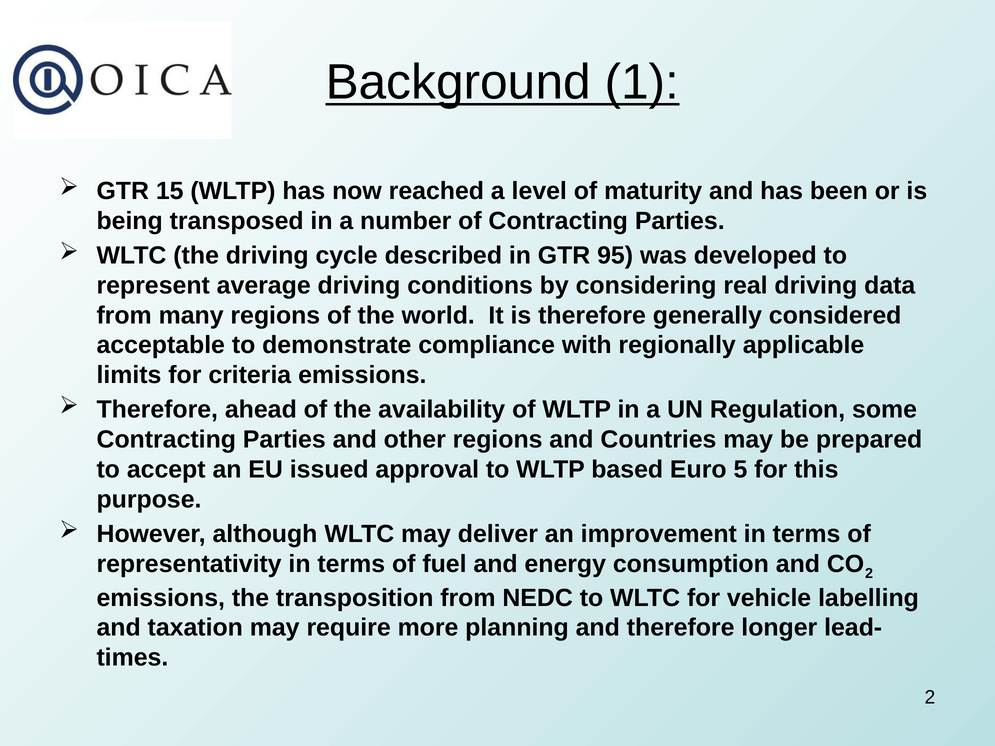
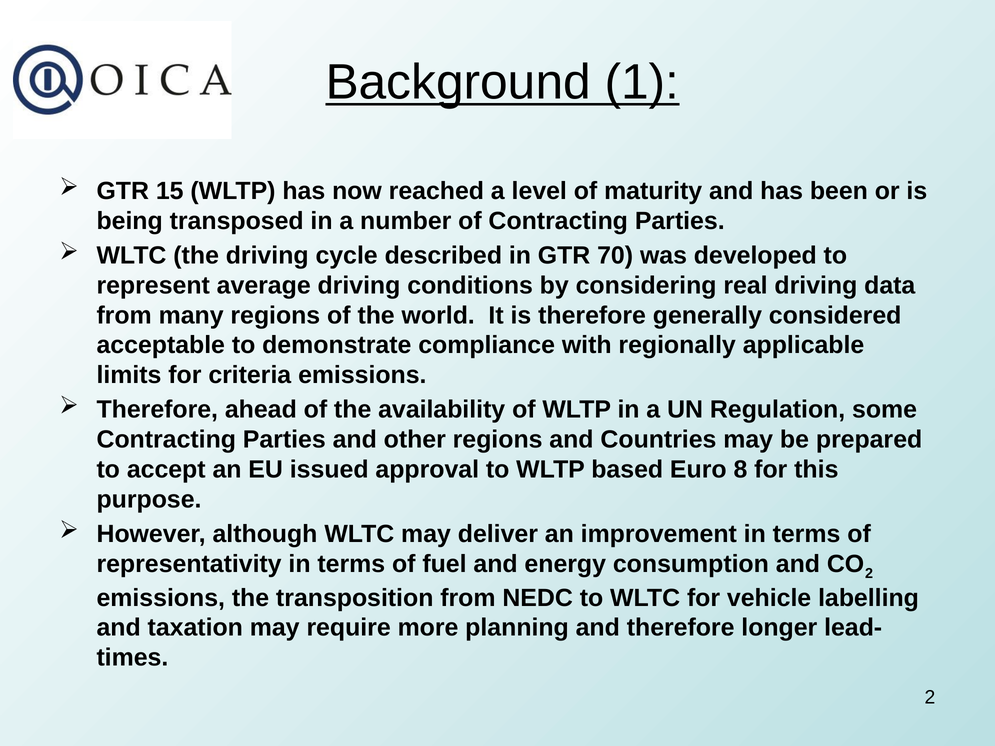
95: 95 -> 70
5: 5 -> 8
